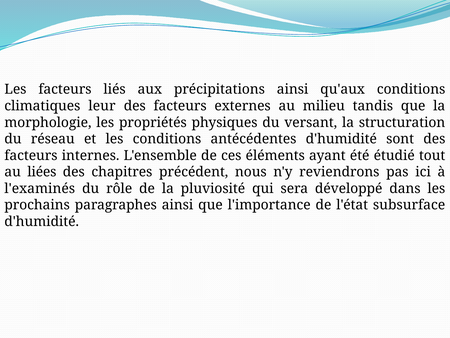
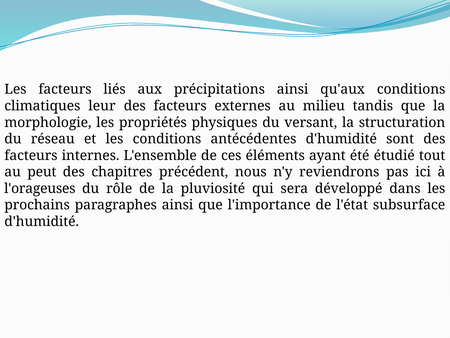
liées: liées -> peut
l'examinés: l'examinés -> l'orageuses
